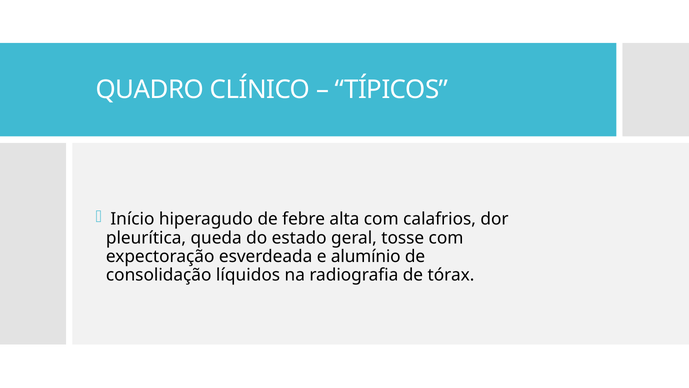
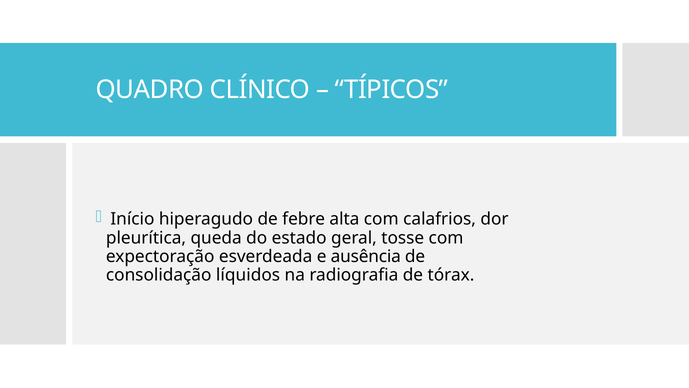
alumínio: alumínio -> ausência
